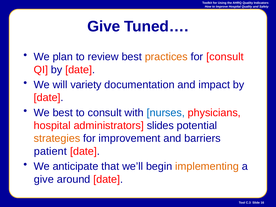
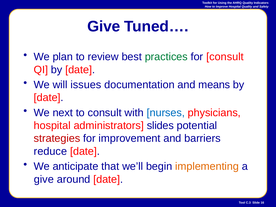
practices colour: orange -> green
variety: variety -> issues
impact: impact -> means
We best: best -> next
strategies colour: orange -> red
patient: patient -> reduce
